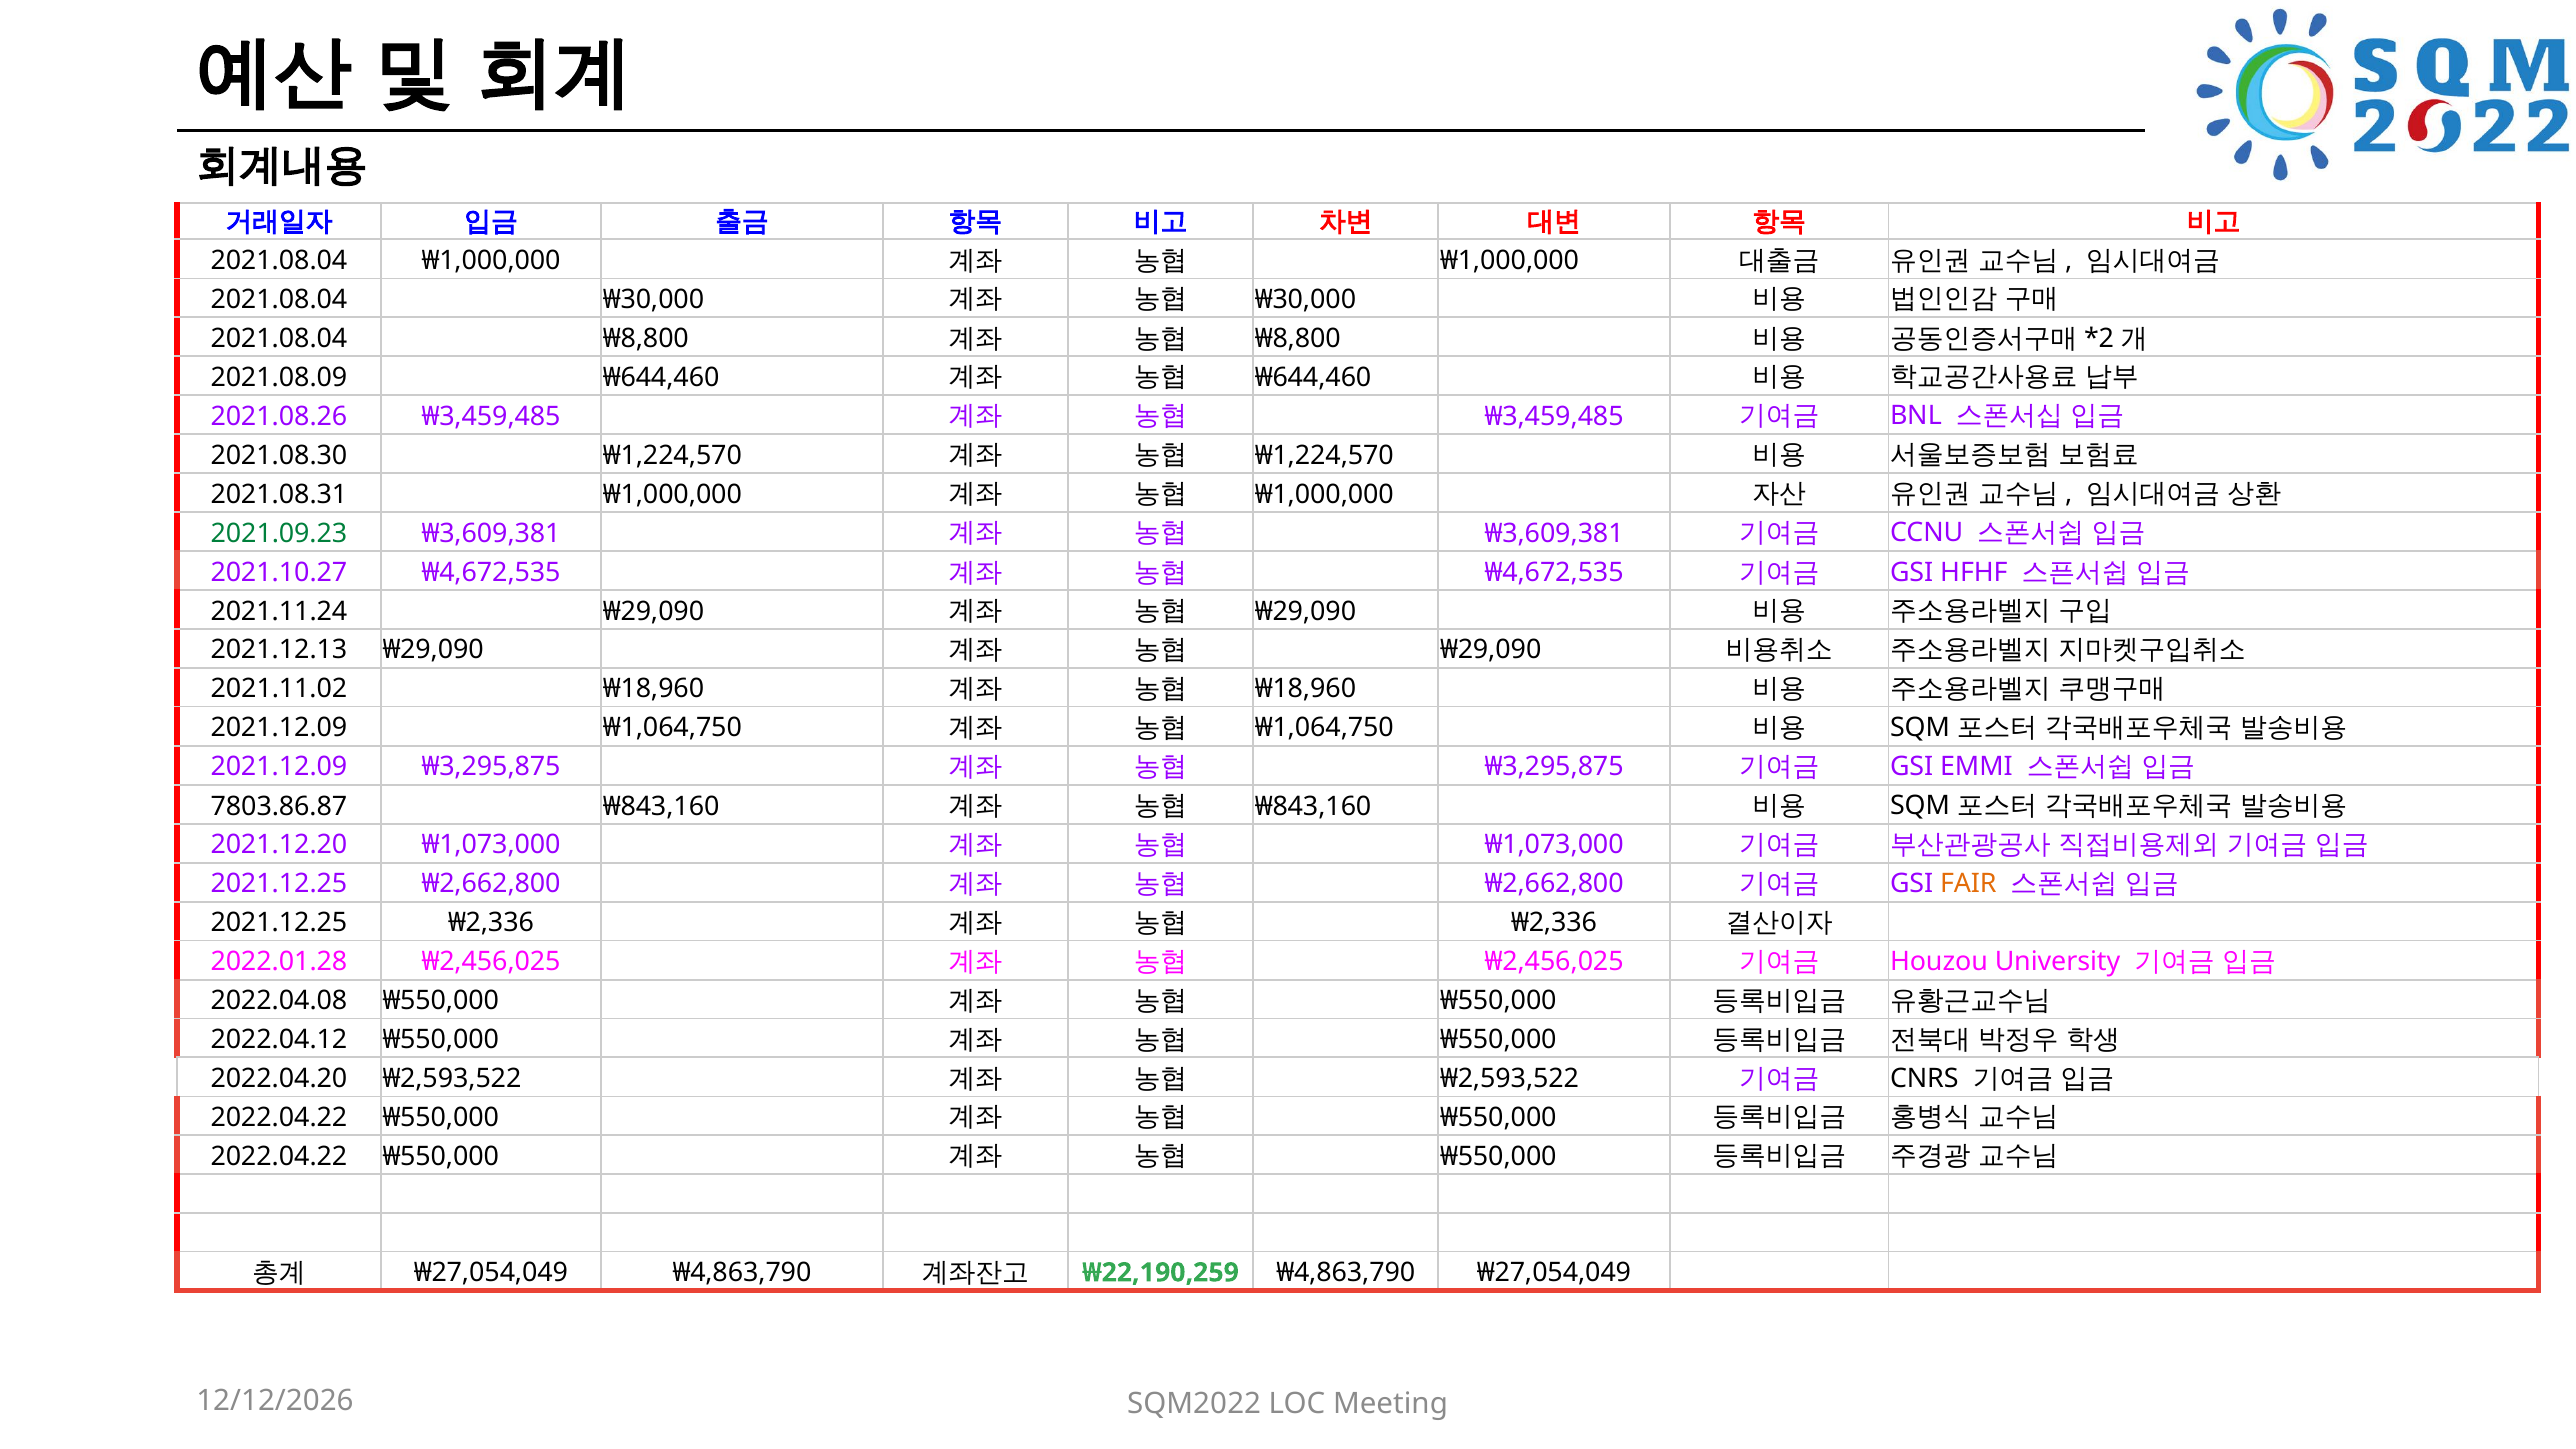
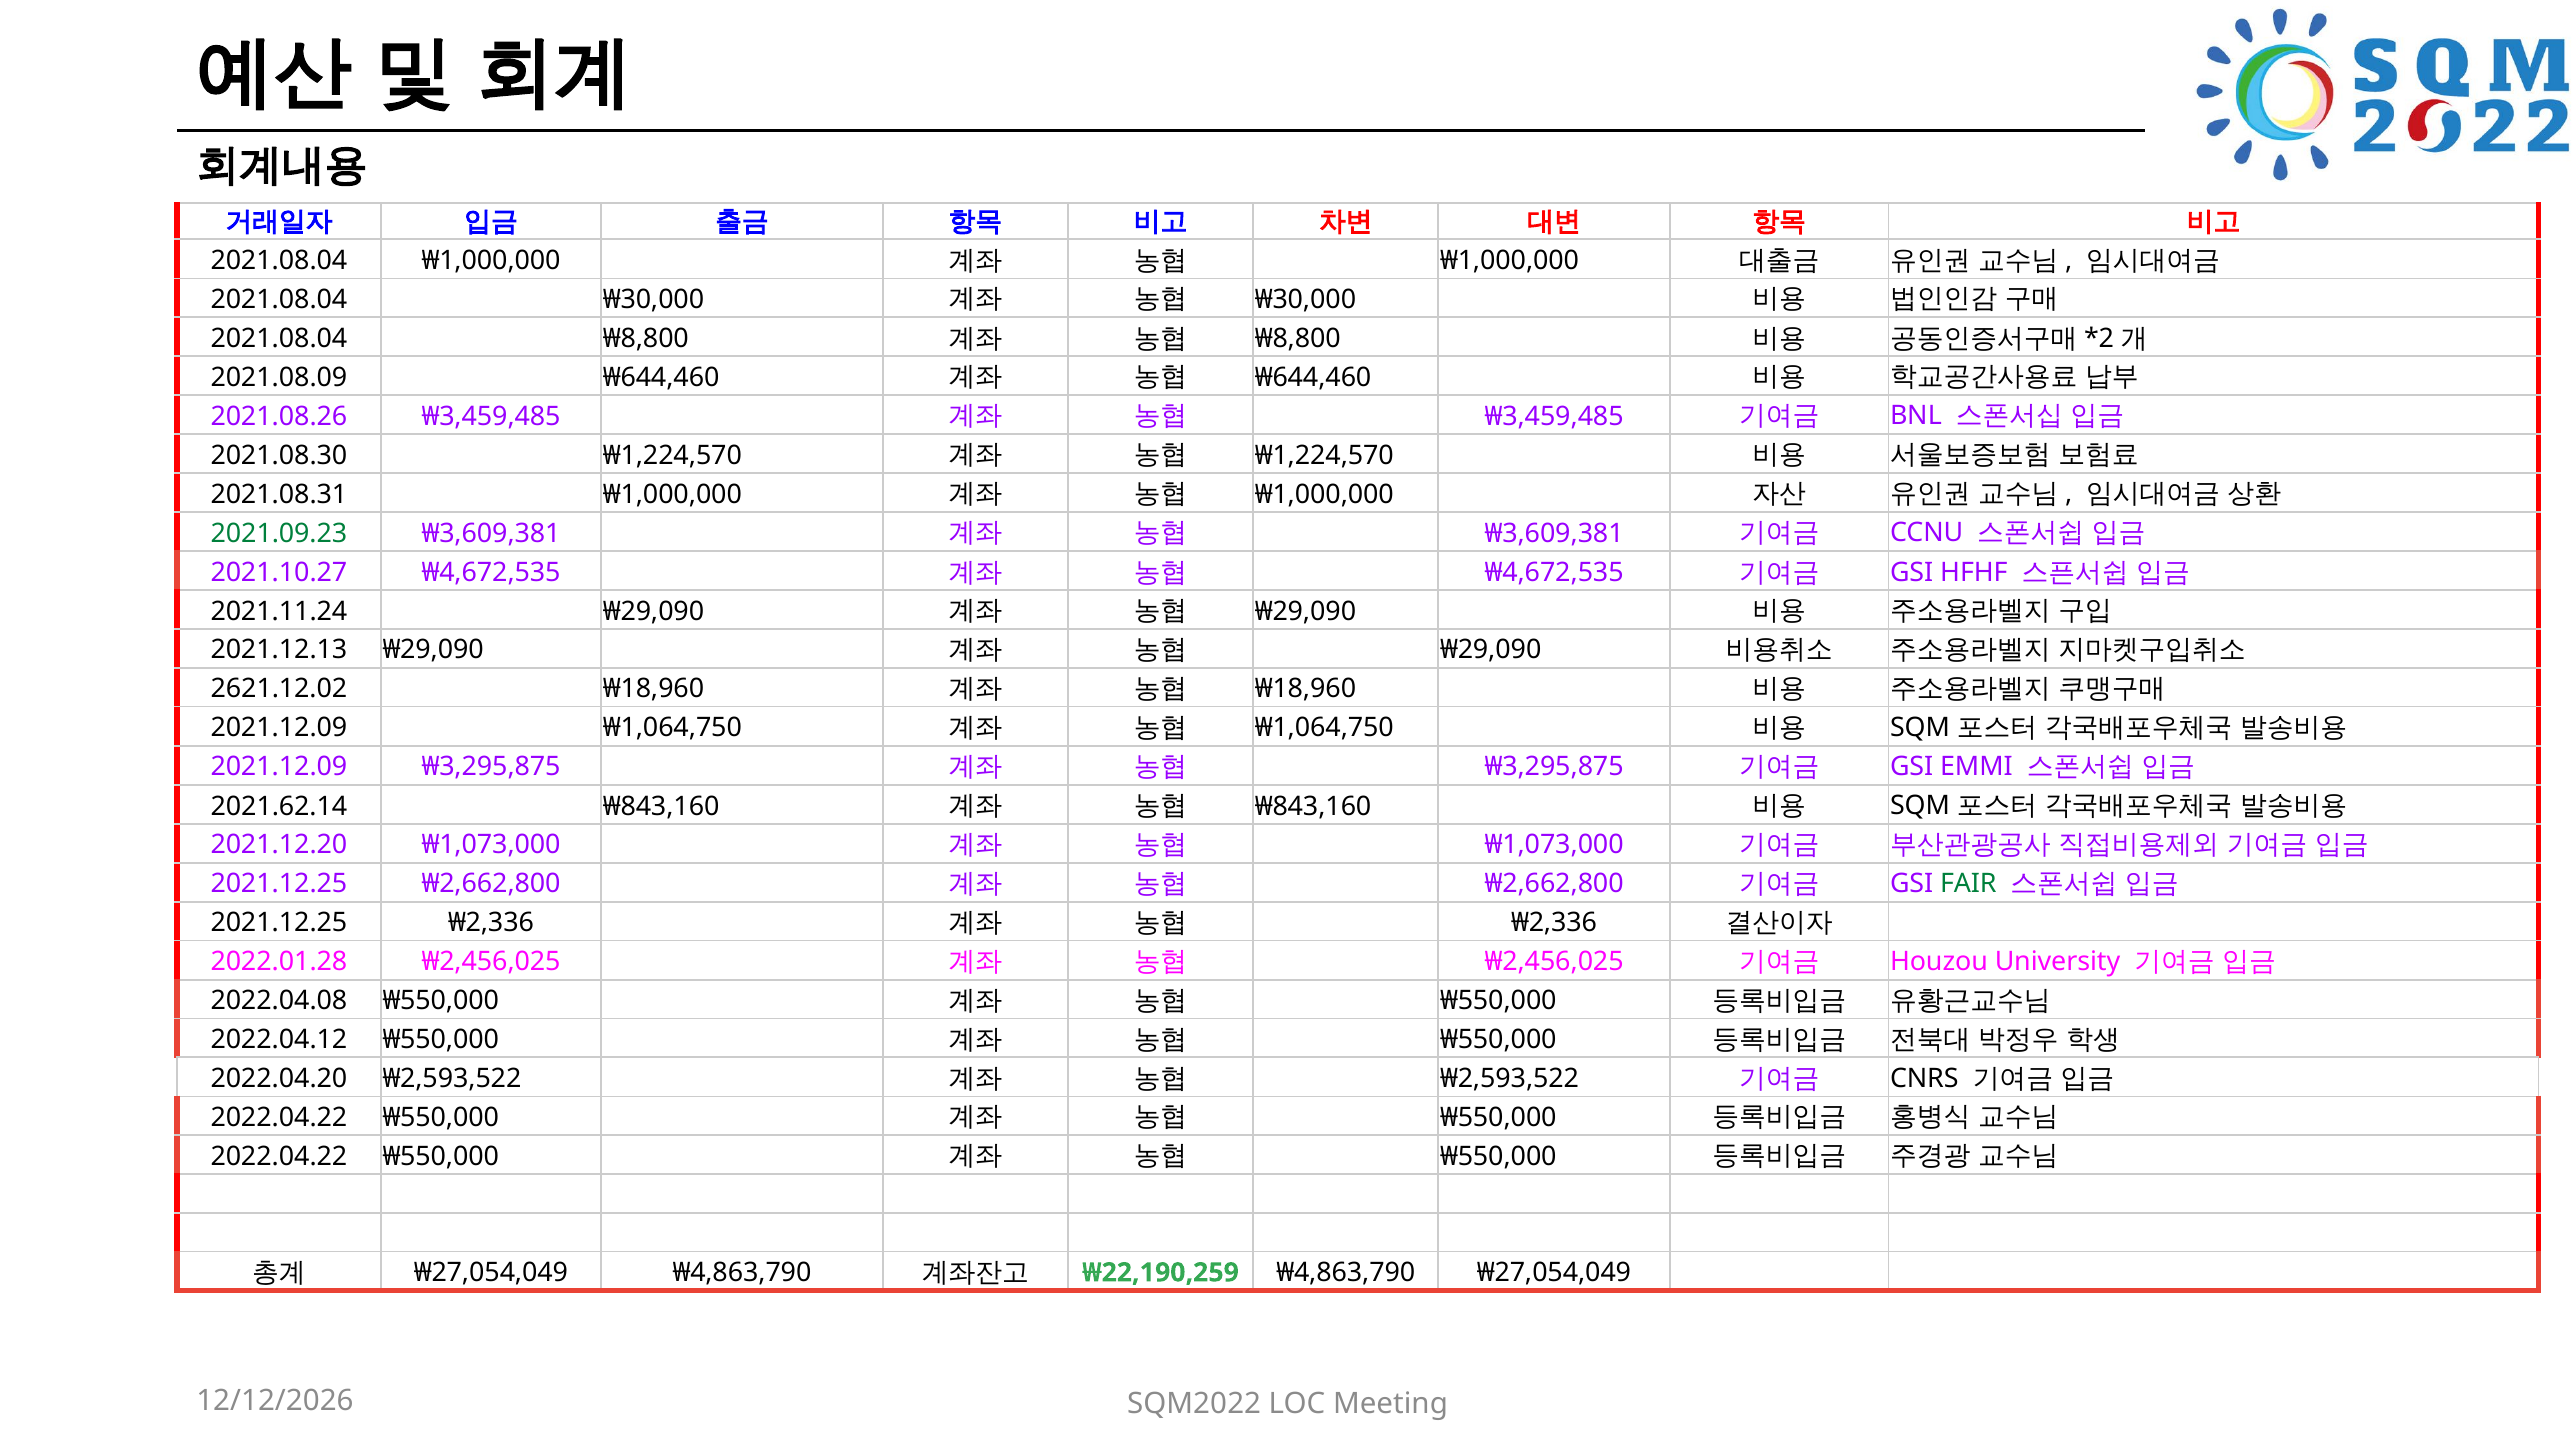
2021.11.02: 2021.11.02 -> 2621.12.02
7803.86.87: 7803.86.87 -> 2021.62.14
FAIR colour: orange -> green
